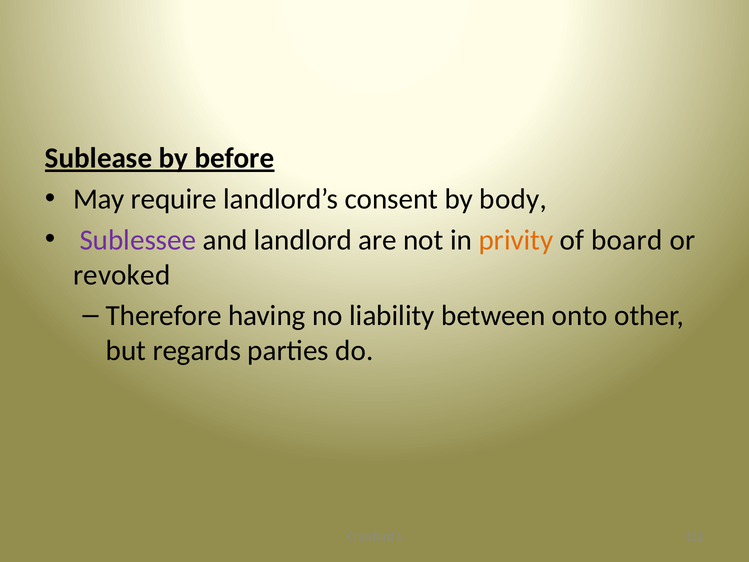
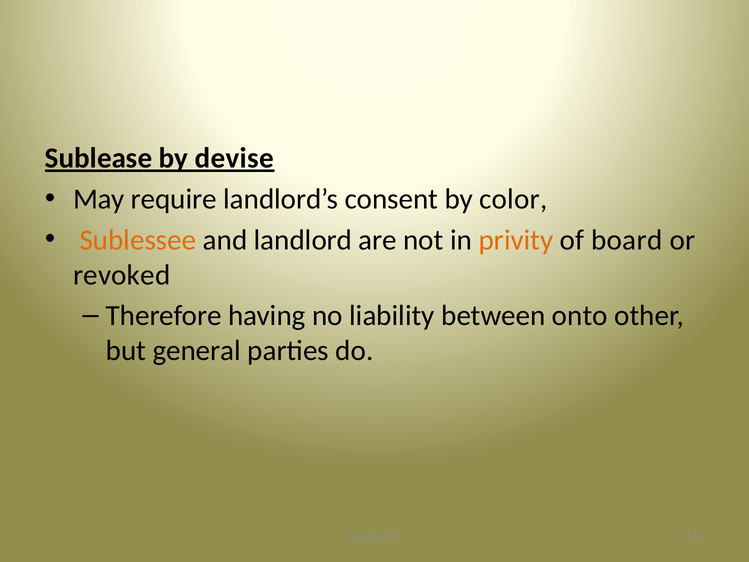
before: before -> devise
body: body -> color
Sublessee colour: purple -> orange
regards: regards -> general
